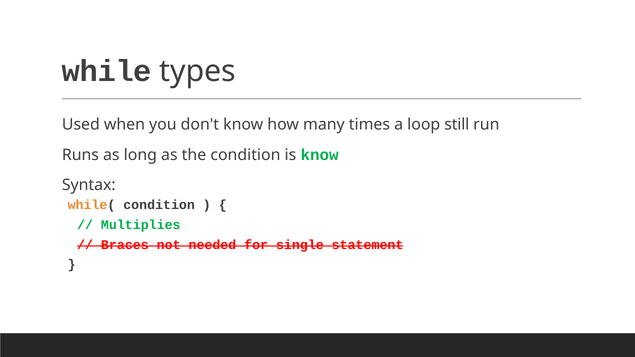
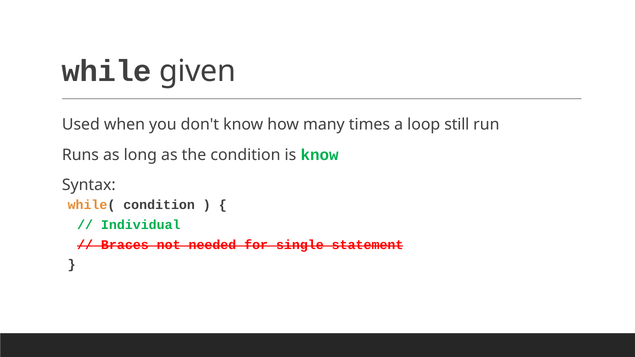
types: types -> given
Multiplies: Multiplies -> Individual
